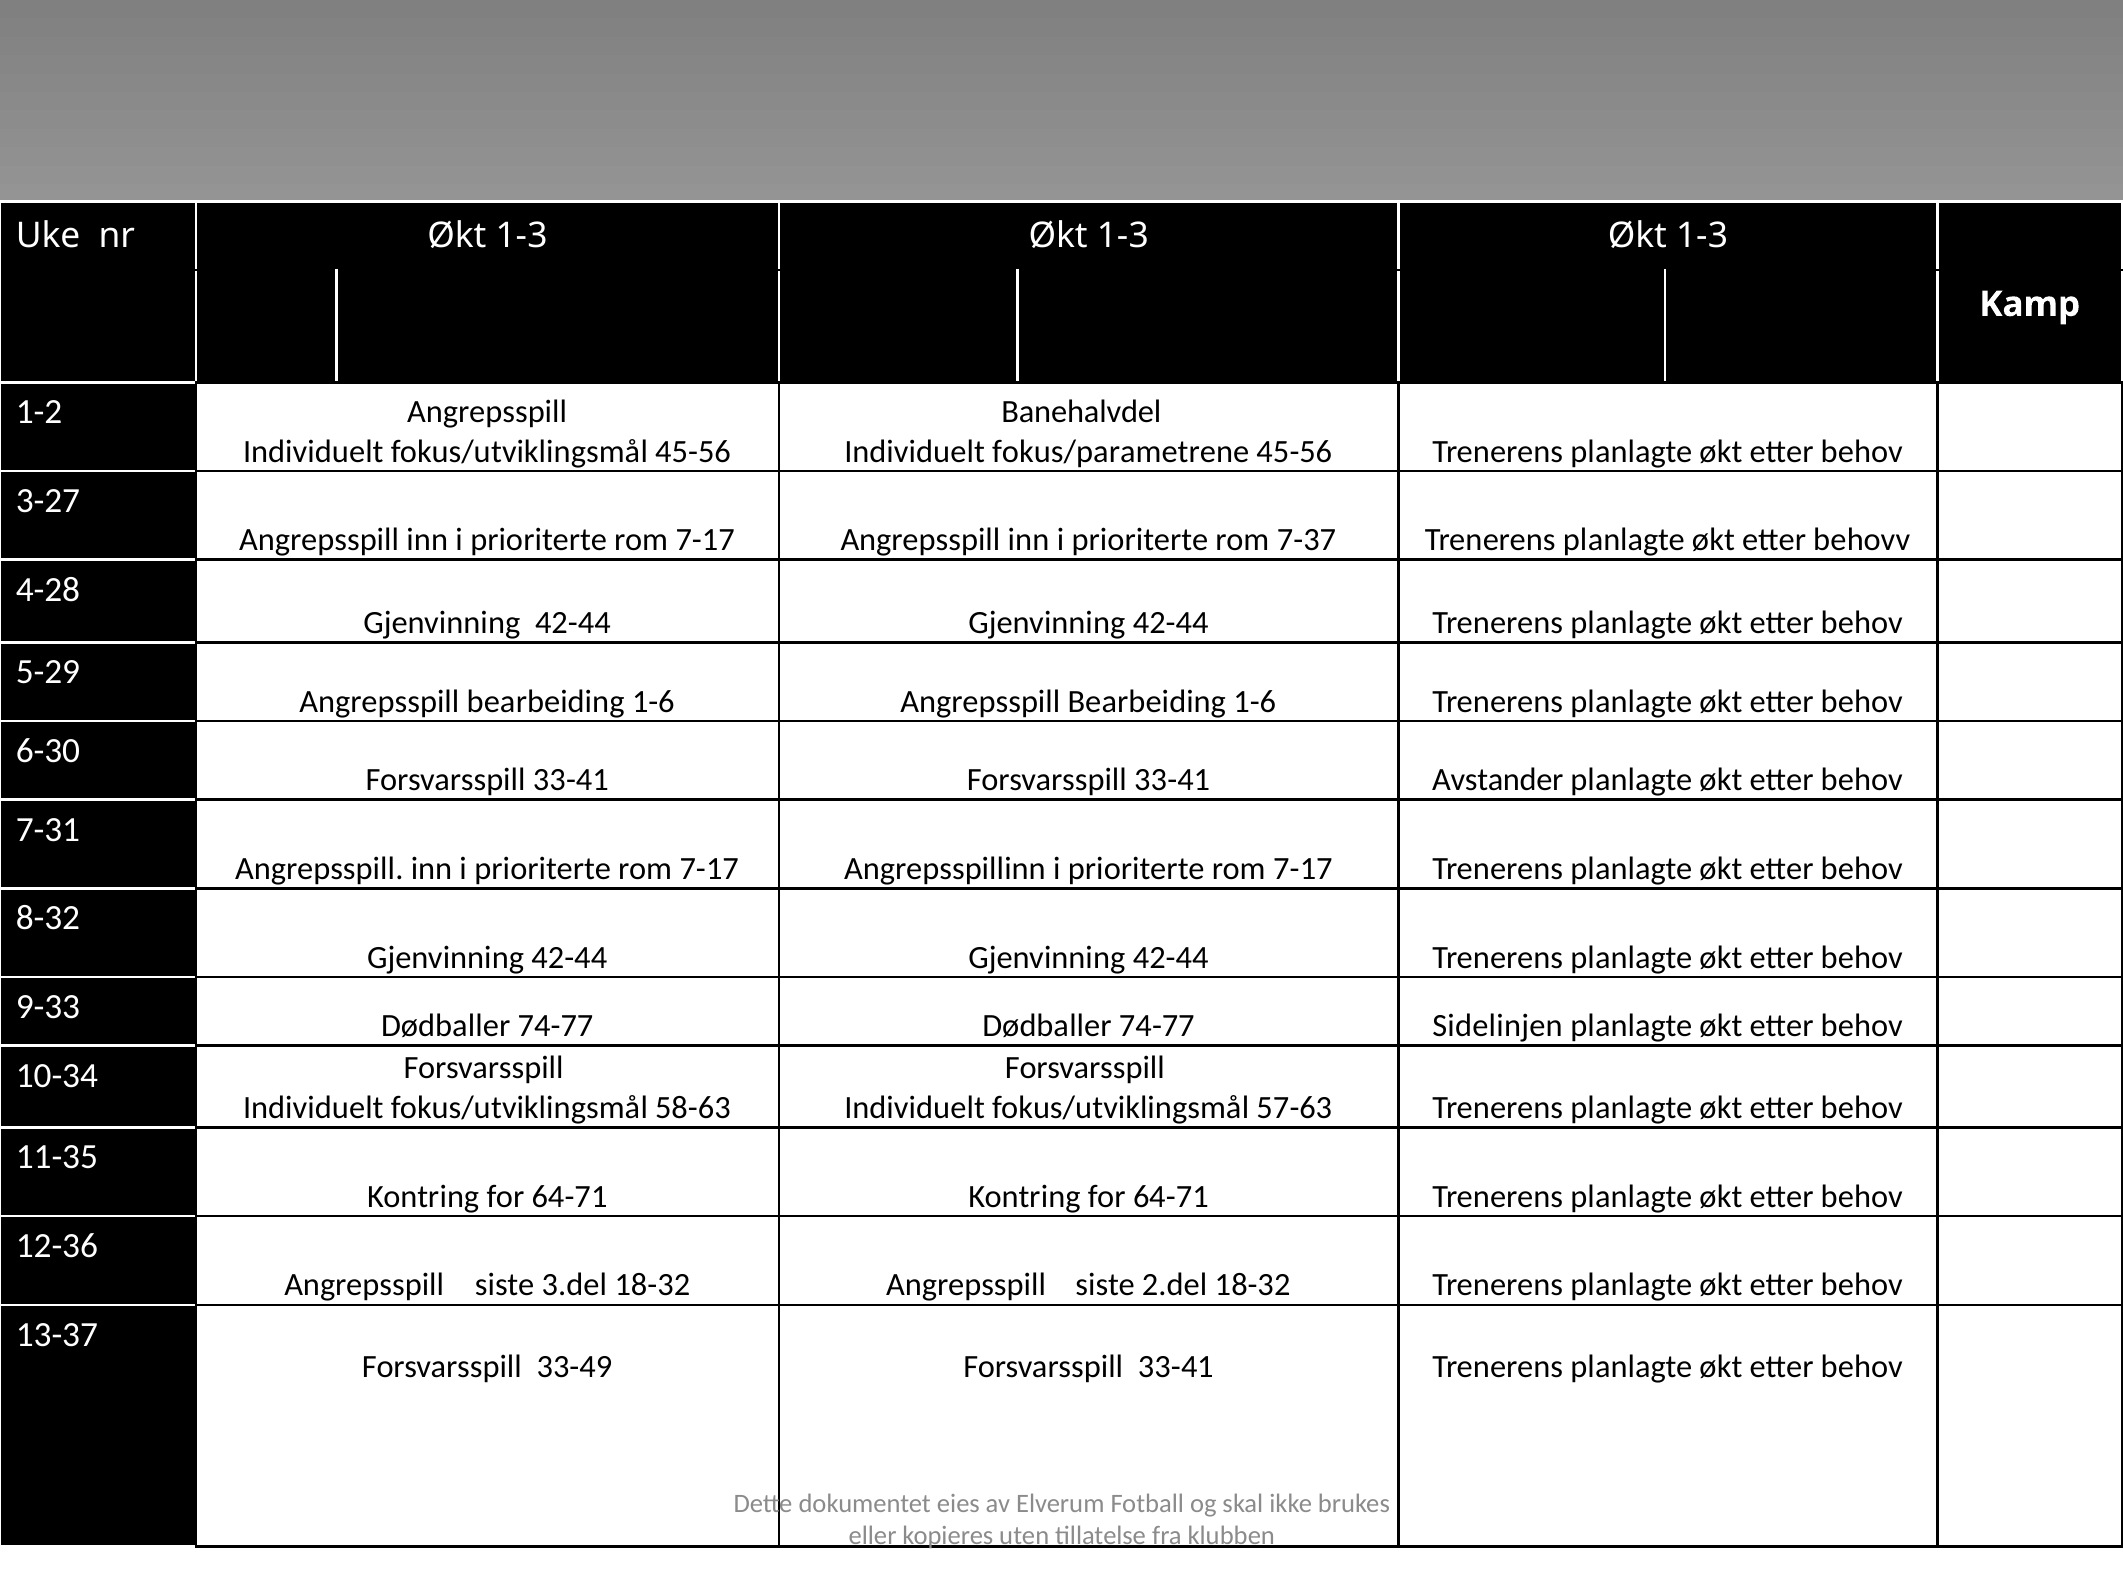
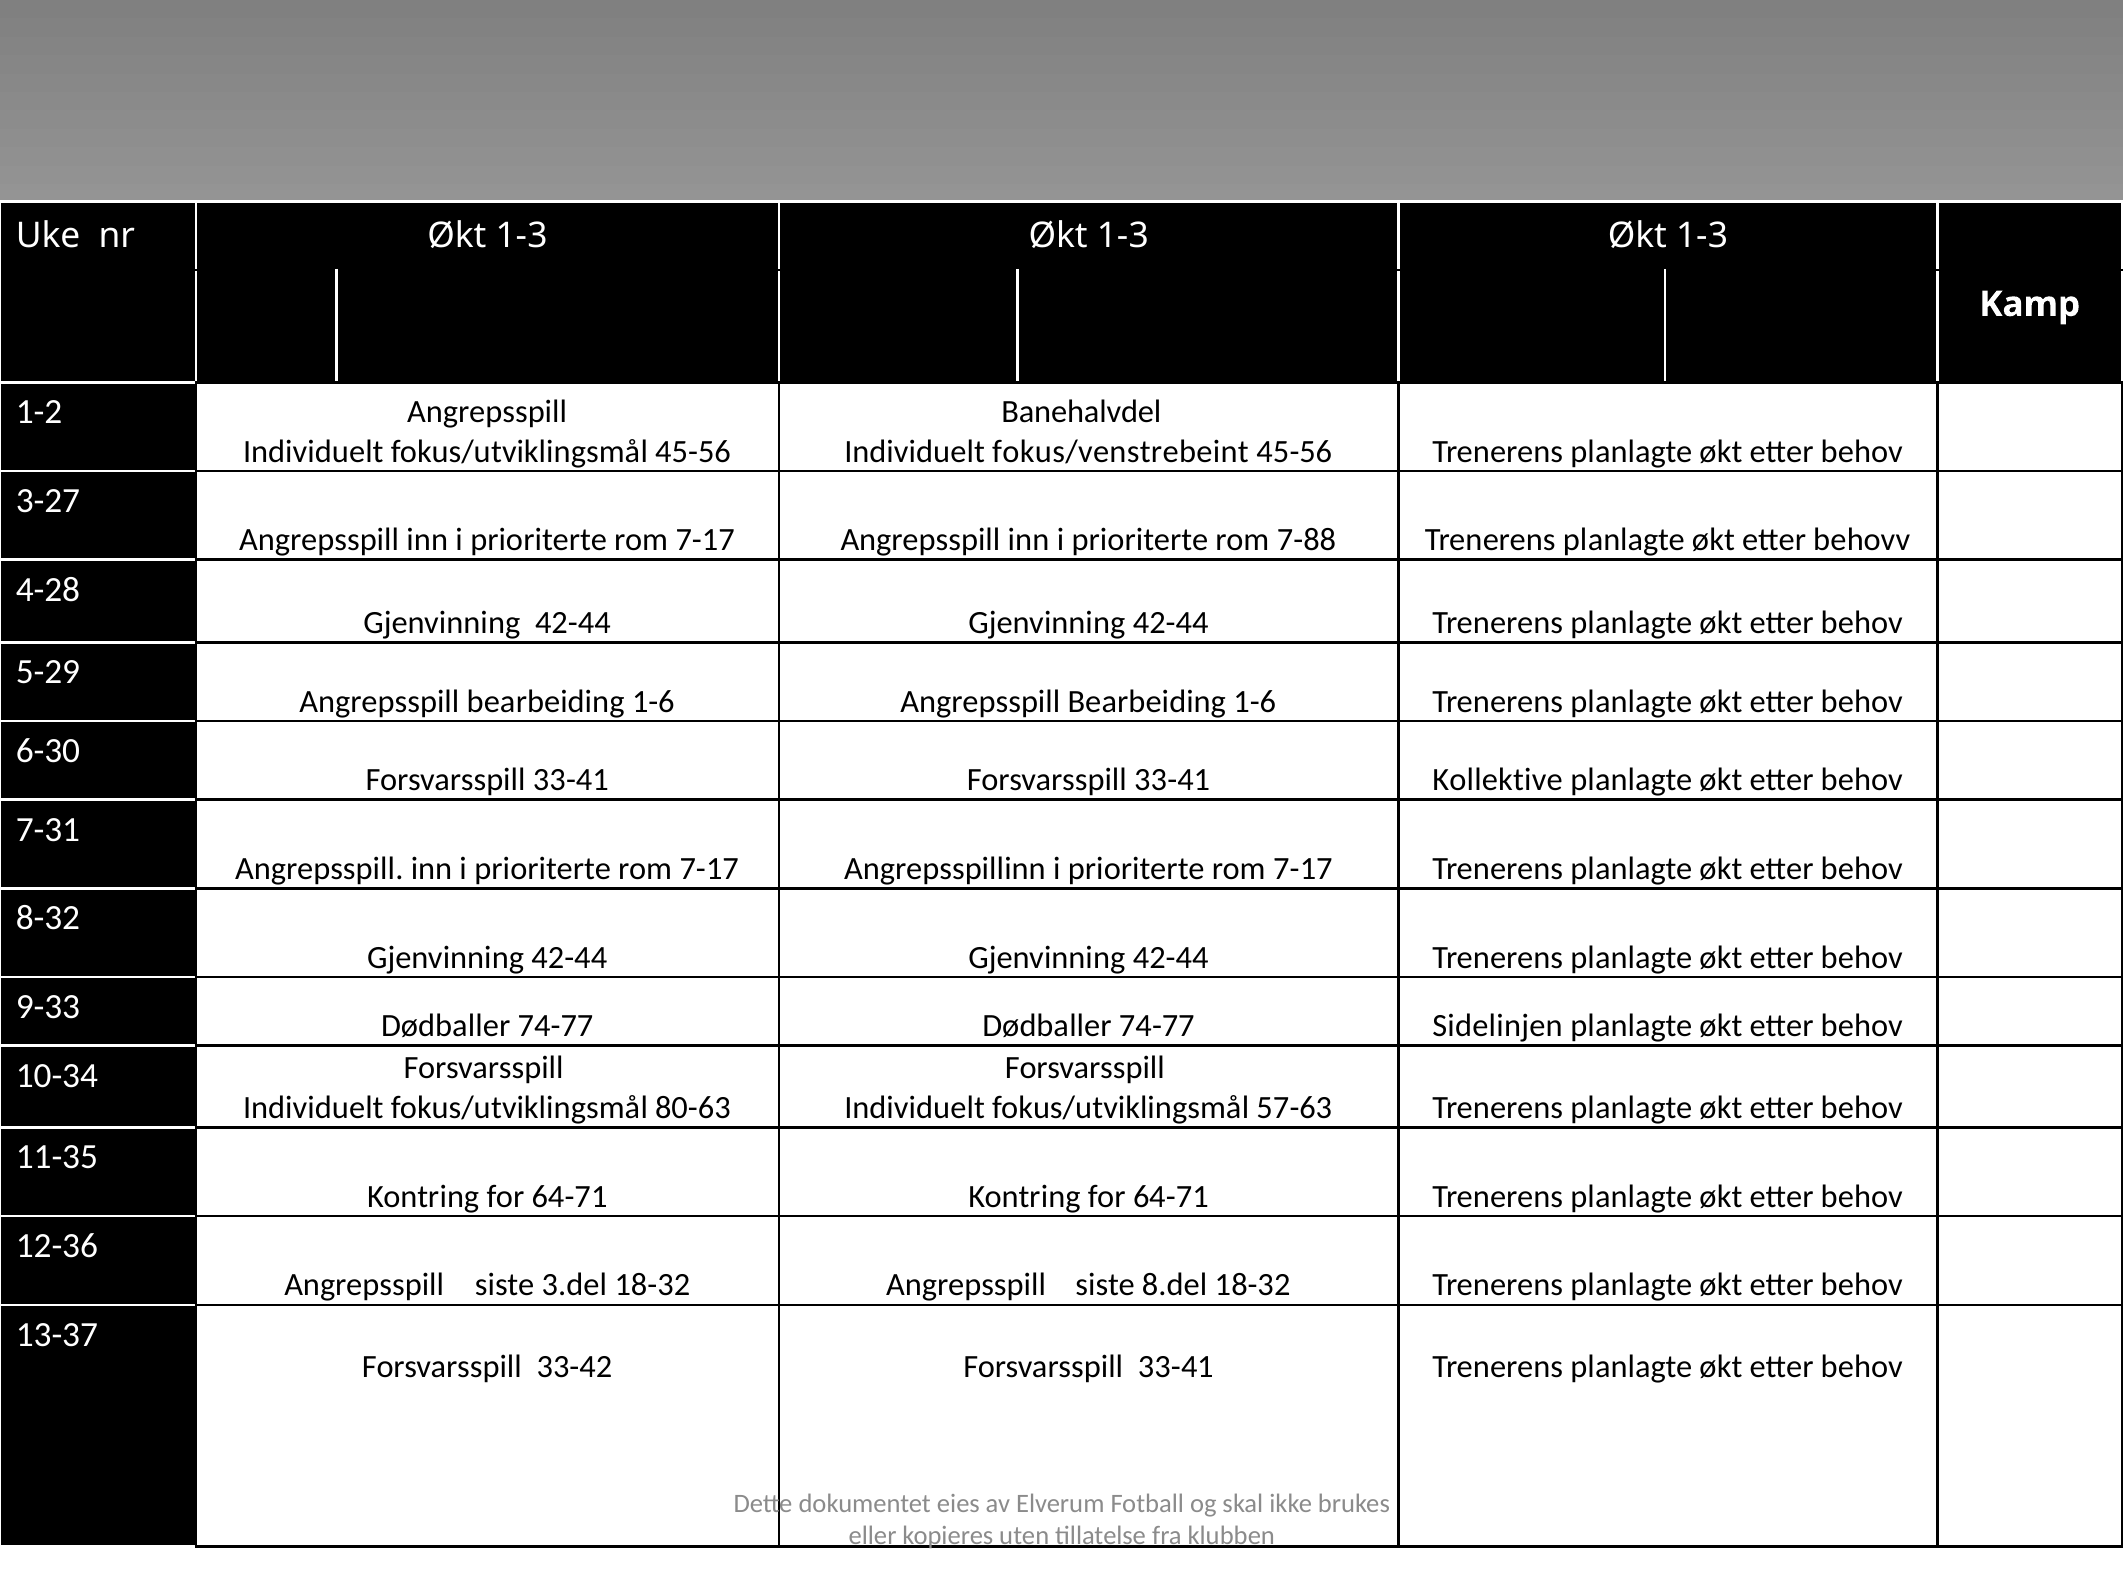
fokus/parametrene: fokus/parametrene -> fokus/venstrebeint
7-37: 7-37 -> 7-88
Avstander: Avstander -> Kollektive
58-63: 58-63 -> 80-63
2.del: 2.del -> 8.del
33-49: 33-49 -> 33-42
